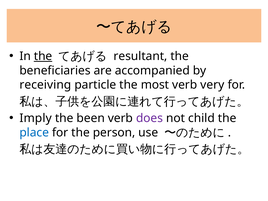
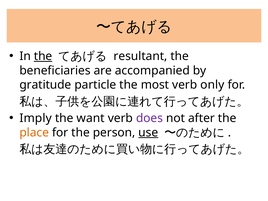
receiving: receiving -> gratitude
very: very -> only
been: been -> want
child: child -> after
place colour: blue -> orange
use underline: none -> present
